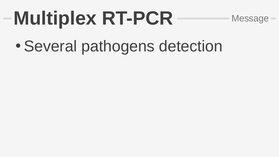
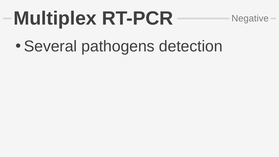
Message: Message -> Negative
